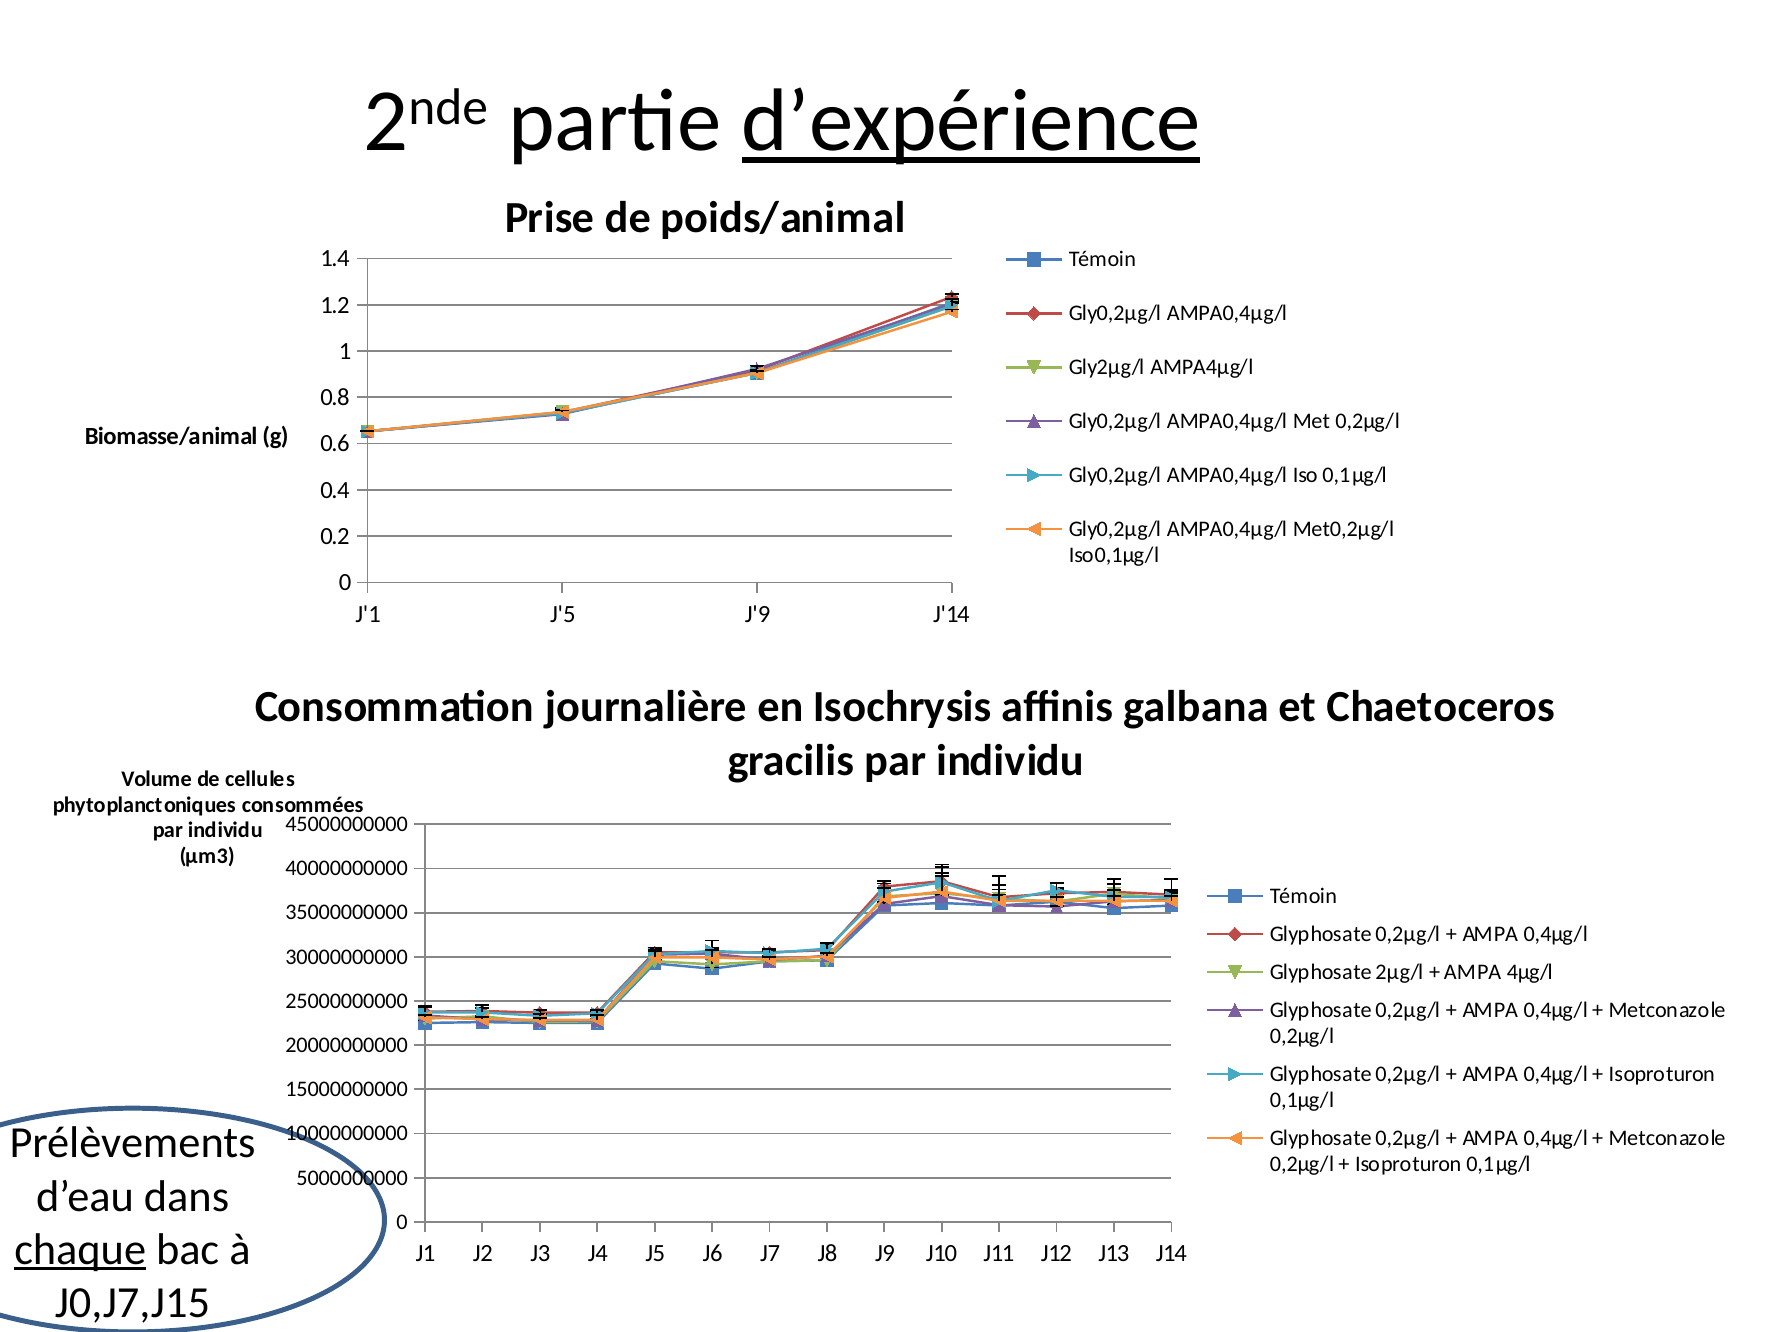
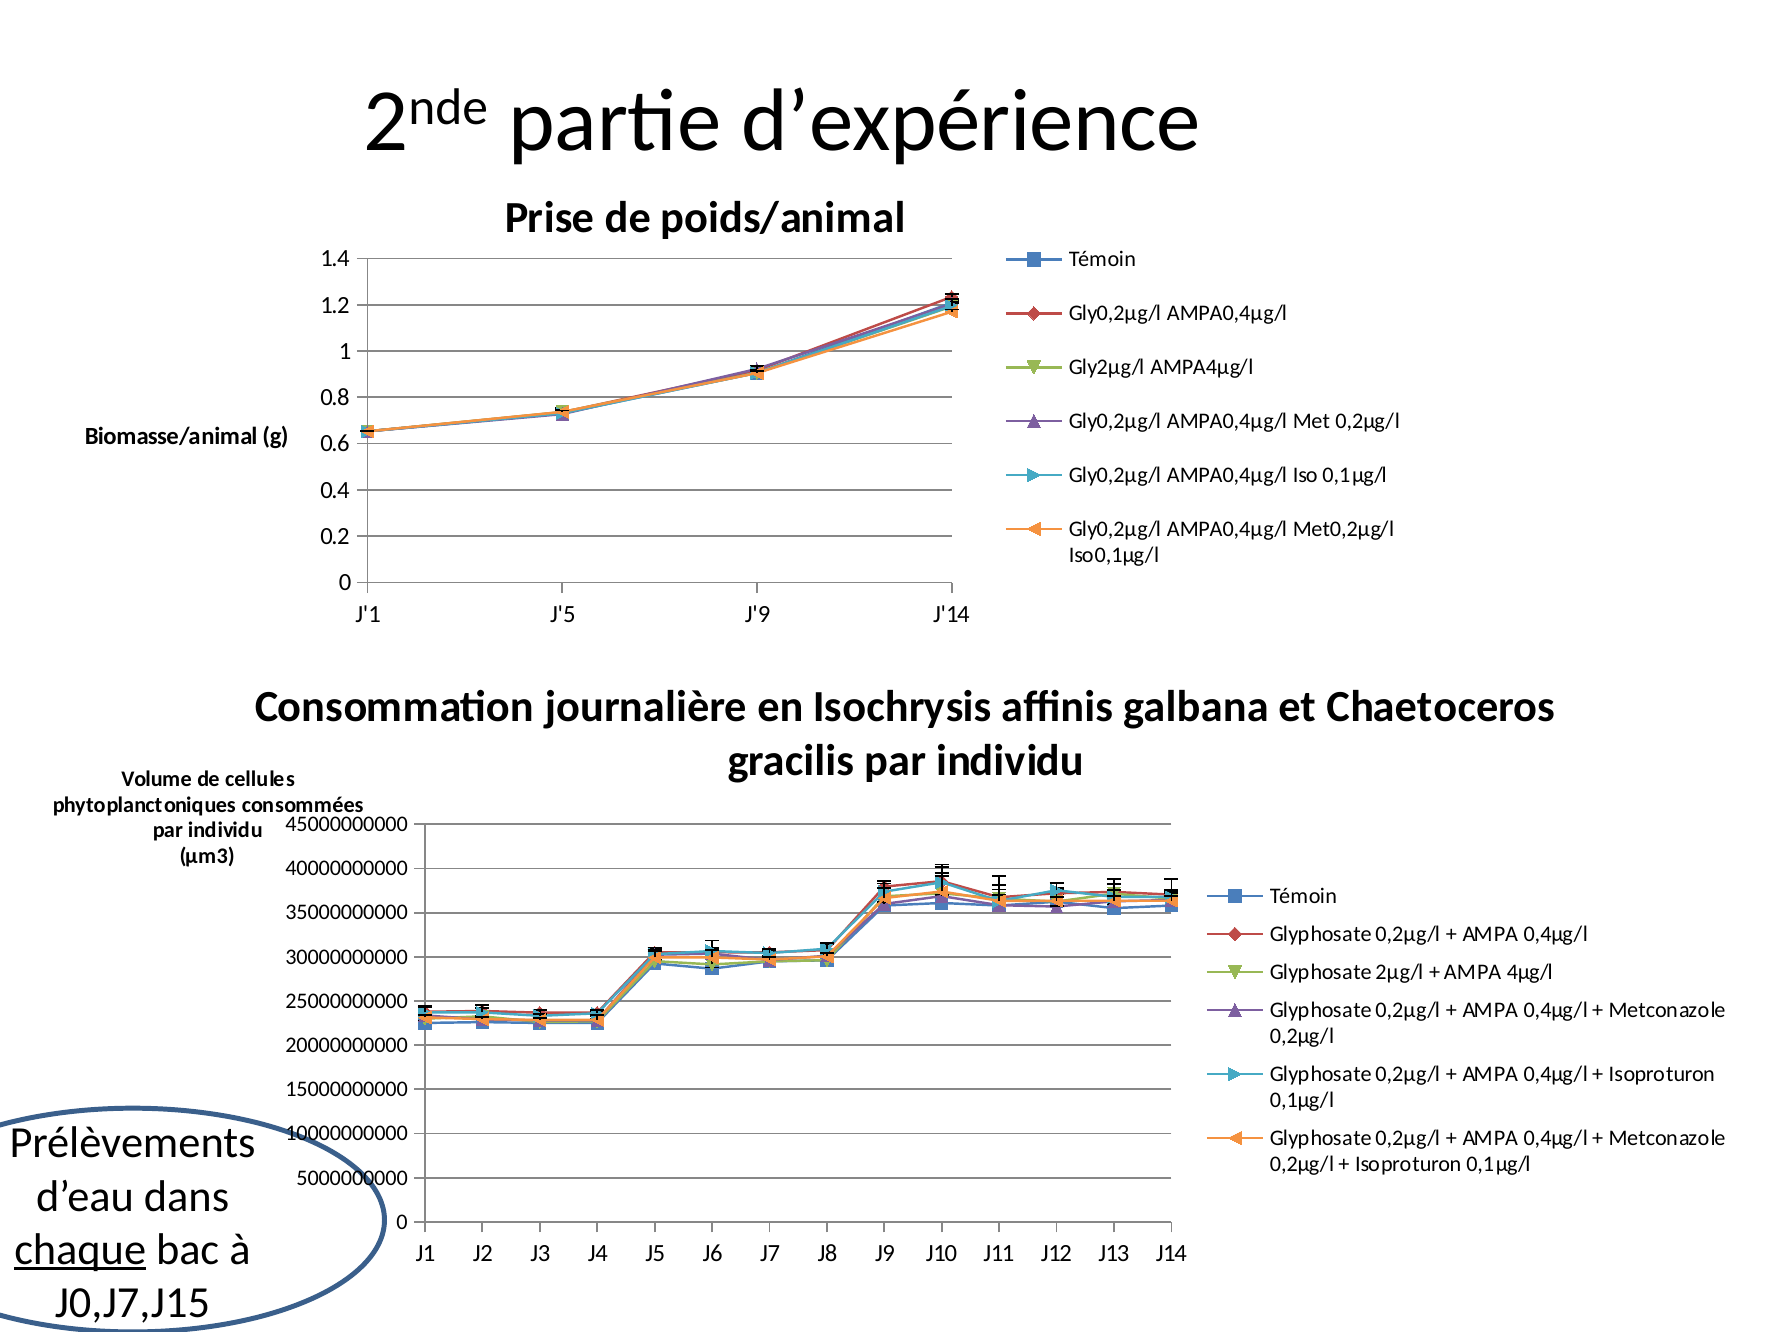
d’expérience underline: present -> none
